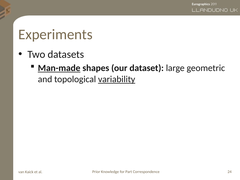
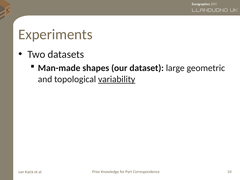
Man-made underline: present -> none
